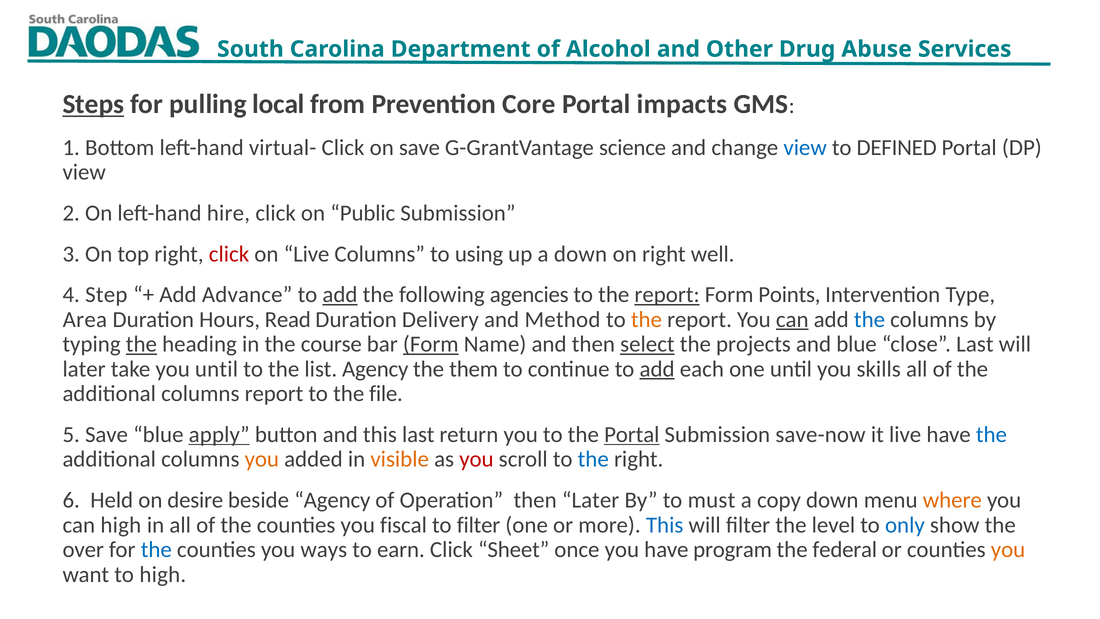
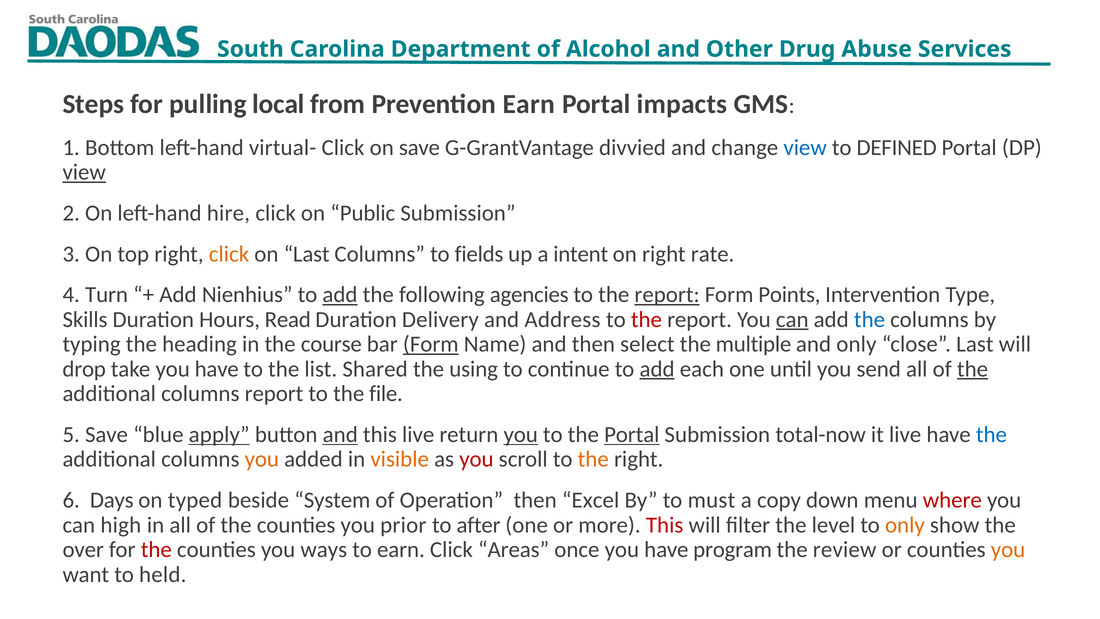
Steps underline: present -> none
Prevention Core: Core -> Earn
science: science -> divvied
view at (84, 172) underline: none -> present
click at (229, 254) colour: red -> orange
on Live: Live -> Last
using: using -> fields
a down: down -> intent
well: well -> rate
Step: Step -> Turn
Advance: Advance -> Nienhius
Area: Area -> Skills
Method: Method -> Address
the at (646, 319) colour: orange -> red
the at (141, 344) underline: present -> none
select underline: present -> none
projects: projects -> multiple
and blue: blue -> only
later at (84, 369): later -> drop
take you until: until -> have
list Agency: Agency -> Shared
them: them -> using
skills: skills -> send
the at (973, 369) underline: none -> present
and at (340, 434) underline: none -> present
this last: last -> live
you at (521, 434) underline: none -> present
save-now: save-now -> total-now
the at (593, 459) colour: blue -> orange
Held: Held -> Days
desire: desire -> typed
beside Agency: Agency -> System
then Later: Later -> Excel
where colour: orange -> red
fiscal: fiscal -> prior
to filter: filter -> after
This at (665, 525) colour: blue -> red
only at (905, 525) colour: blue -> orange
the at (156, 549) colour: blue -> red
Sheet: Sheet -> Areas
federal: federal -> review
to high: high -> held
